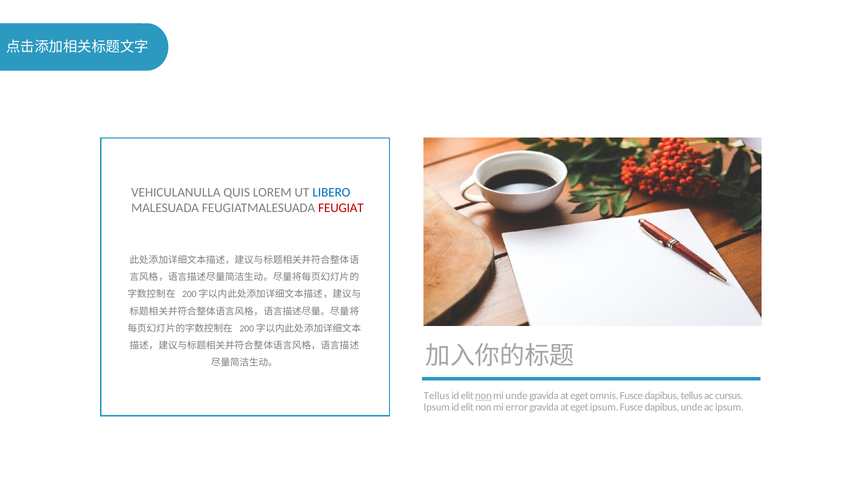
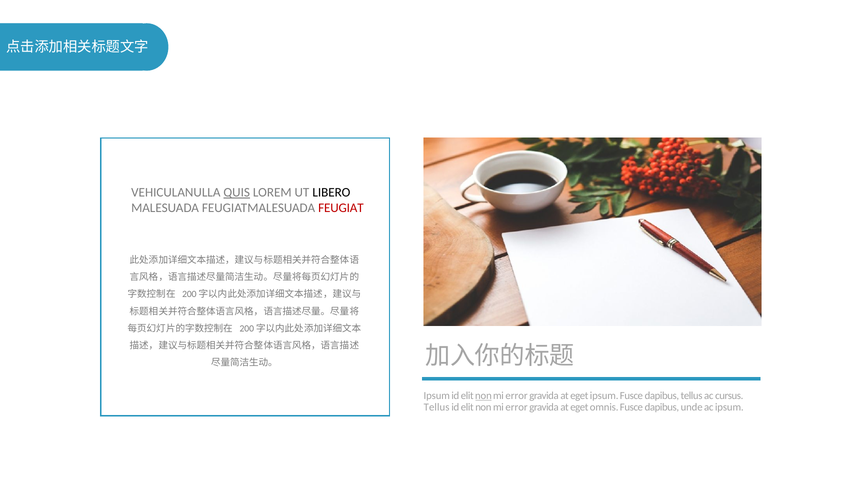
QUIS underline: none -> present
LIBERO colour: blue -> black
Tellus at (437, 396): Tellus -> Ipsum
unde at (517, 396): unde -> error
eget omnis: omnis -> ipsum
Ipsum at (437, 407): Ipsum -> Tellus
eget ipsum: ipsum -> omnis
